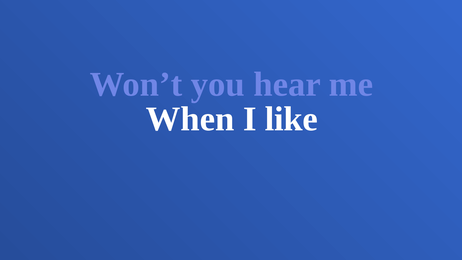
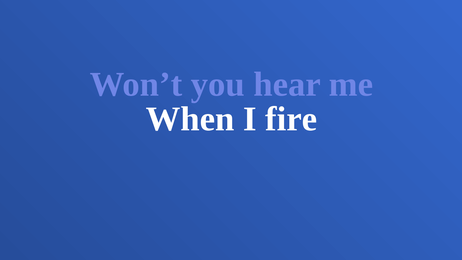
like: like -> fire
